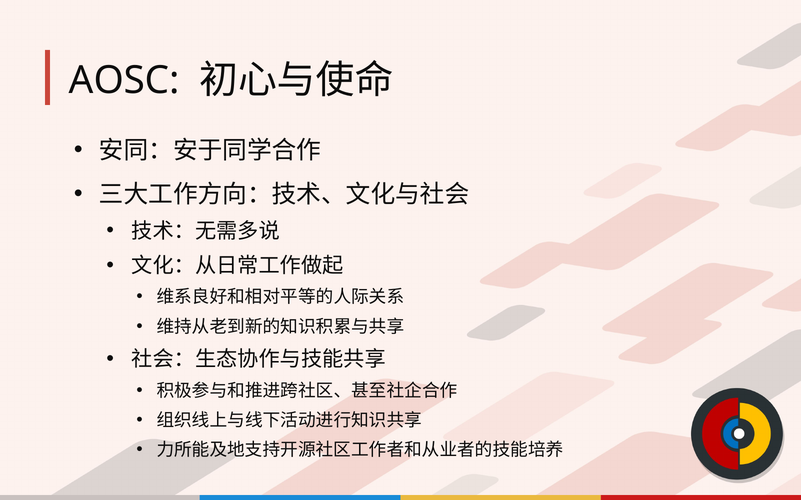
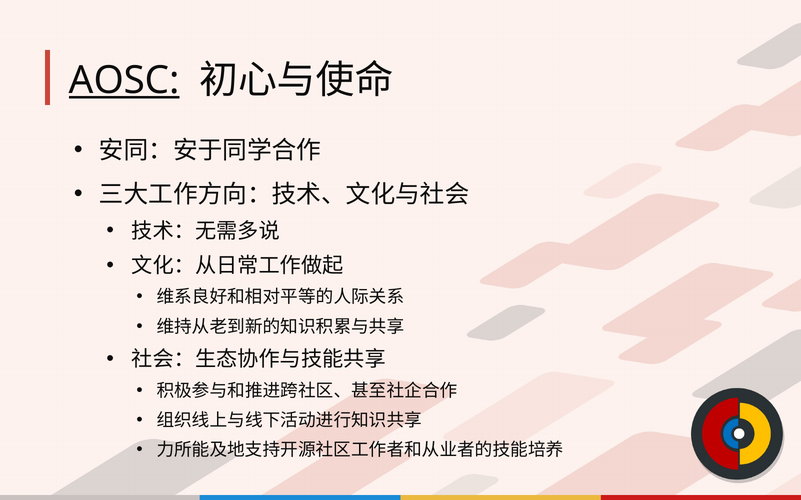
AOSC underline: none -> present
